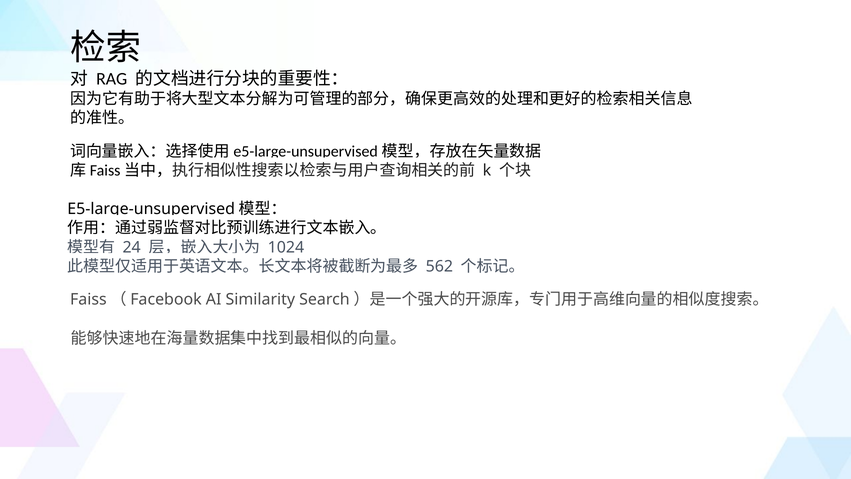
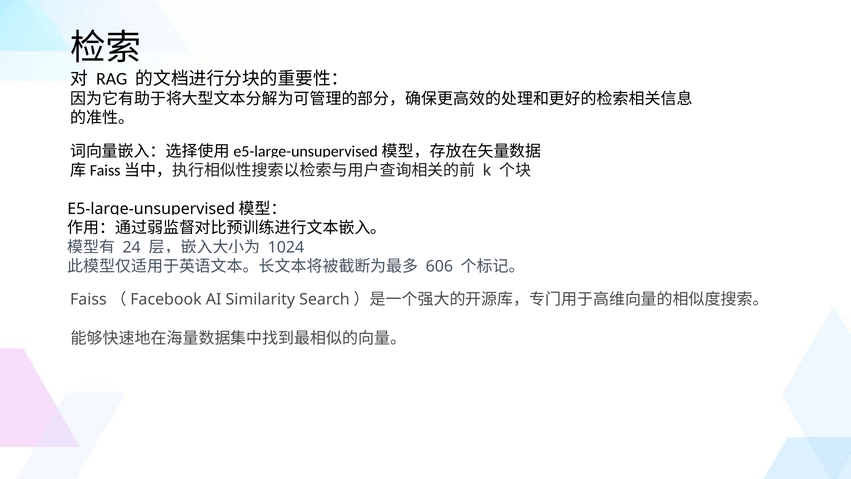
562: 562 -> 606
